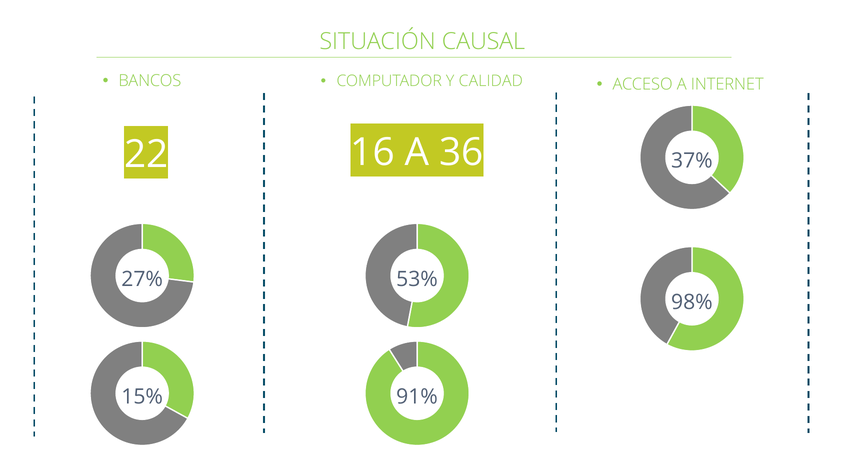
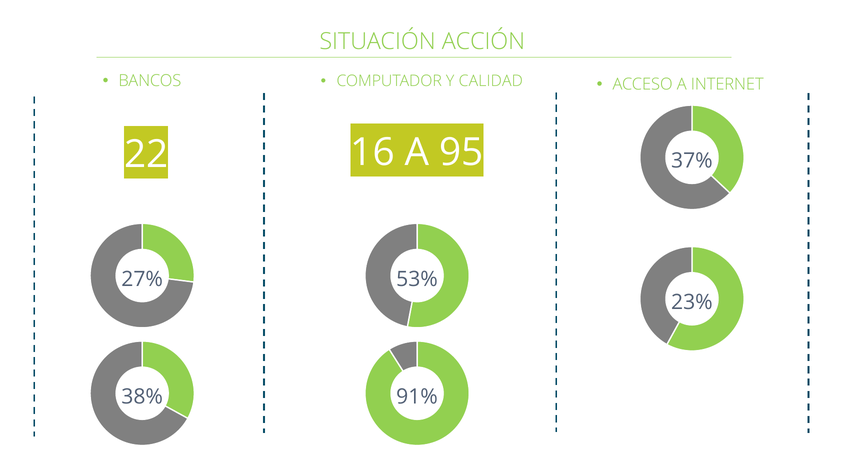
CAUSAL: CAUSAL -> ACCIÓN
36: 36 -> 95
98%: 98% -> 23%
15%: 15% -> 38%
